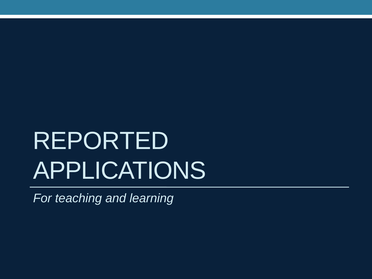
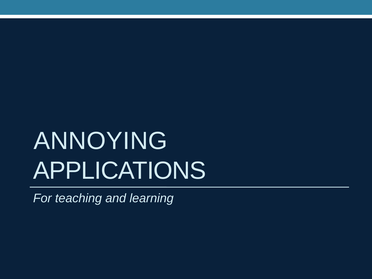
REPORTED: REPORTED -> ANNOYING
